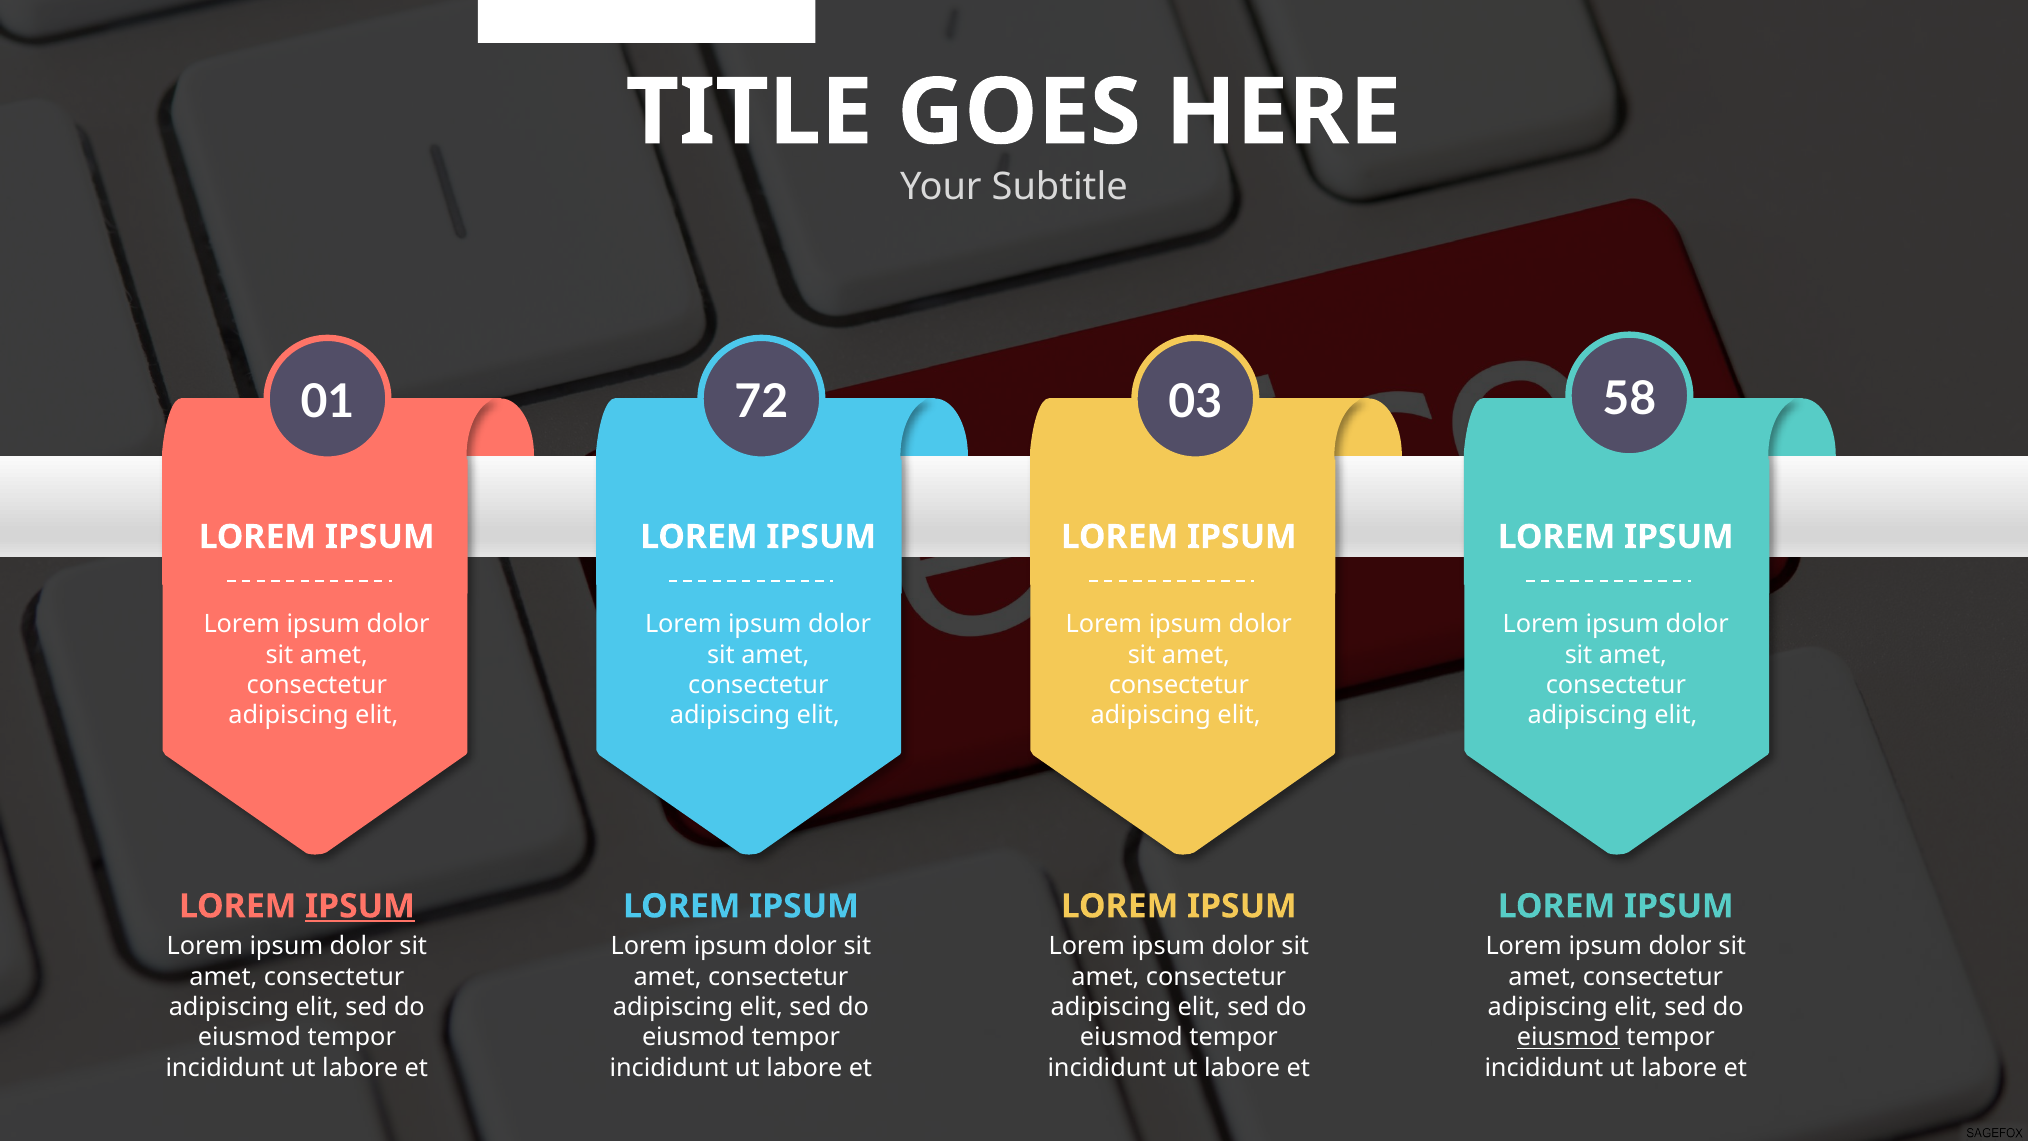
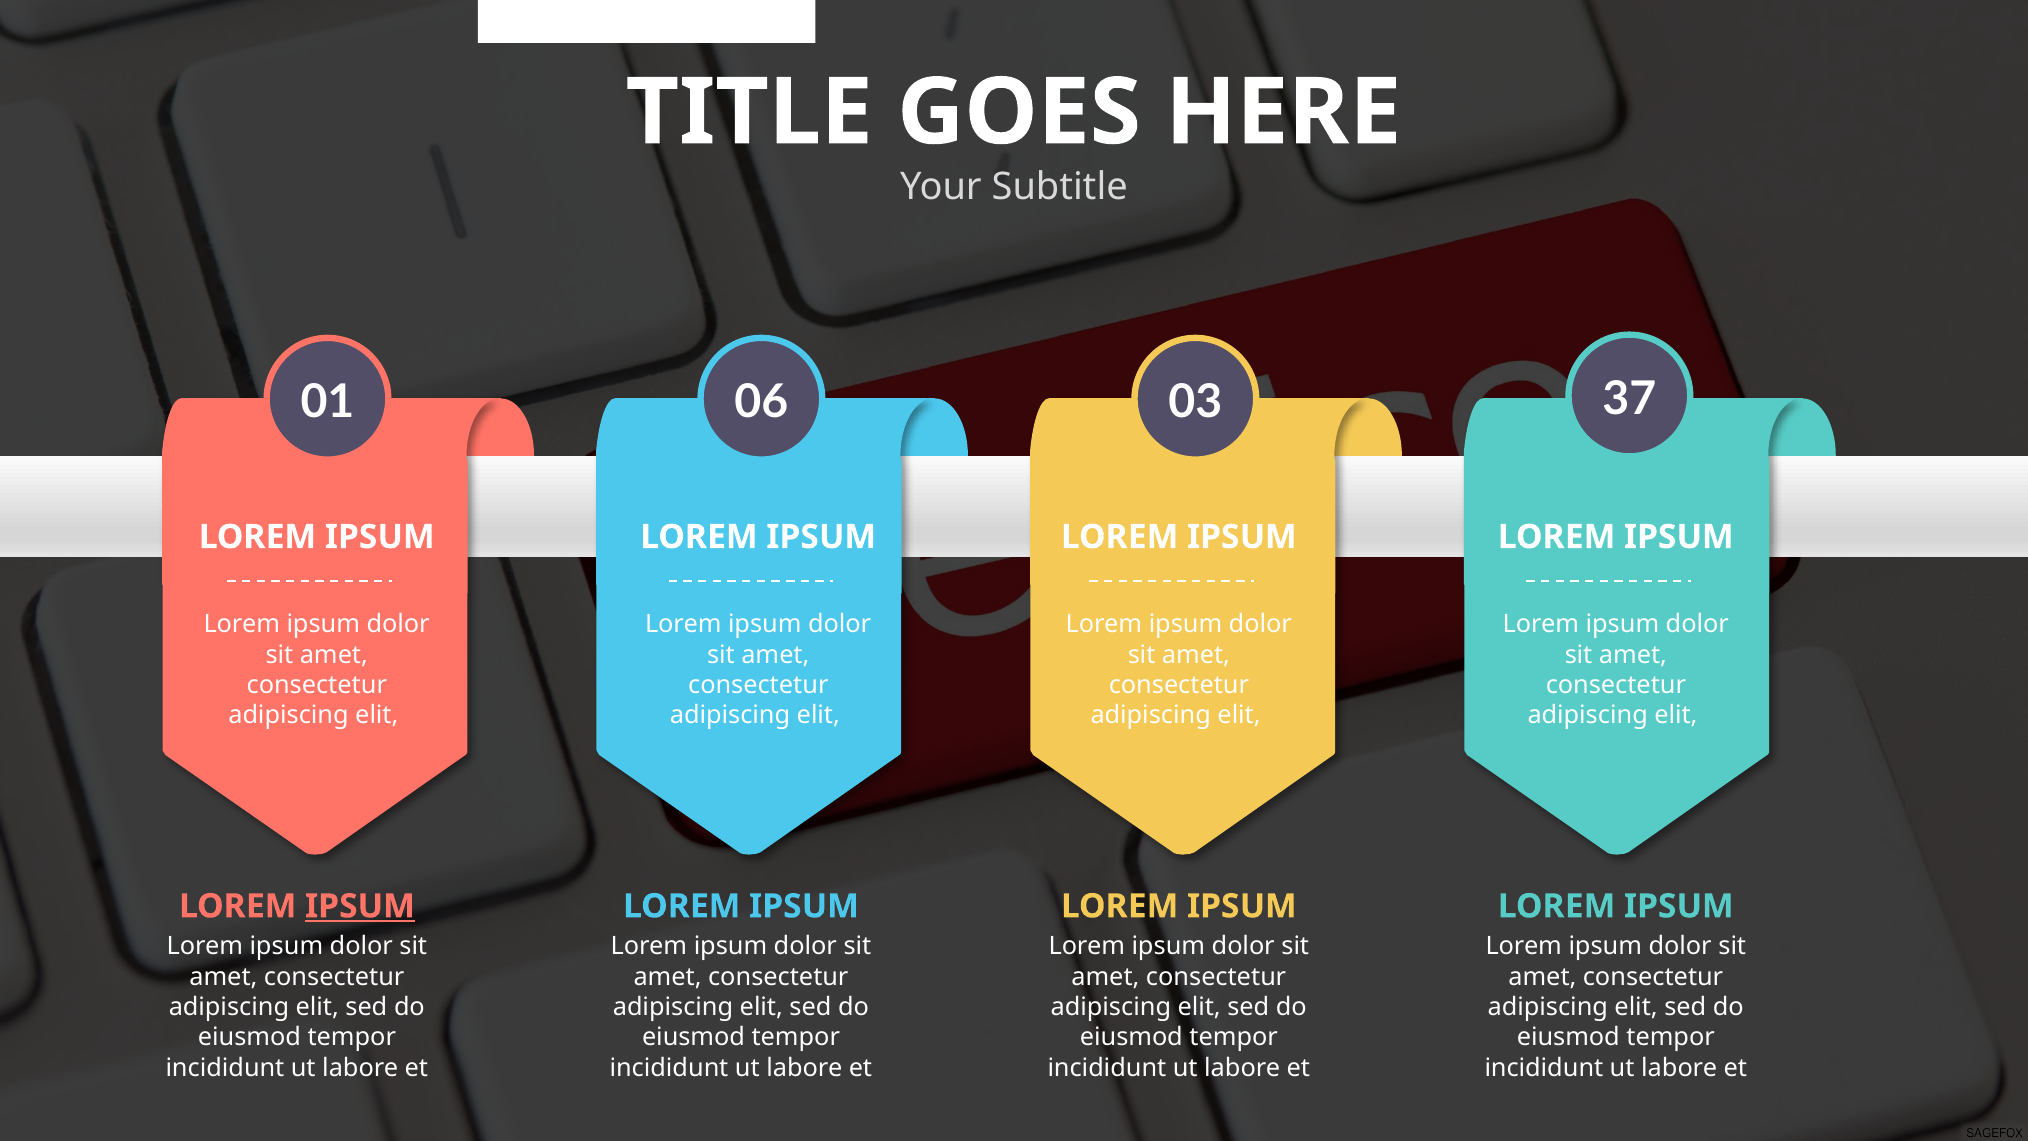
72: 72 -> 06
58: 58 -> 37
eiusmod at (1568, 1037) underline: present -> none
